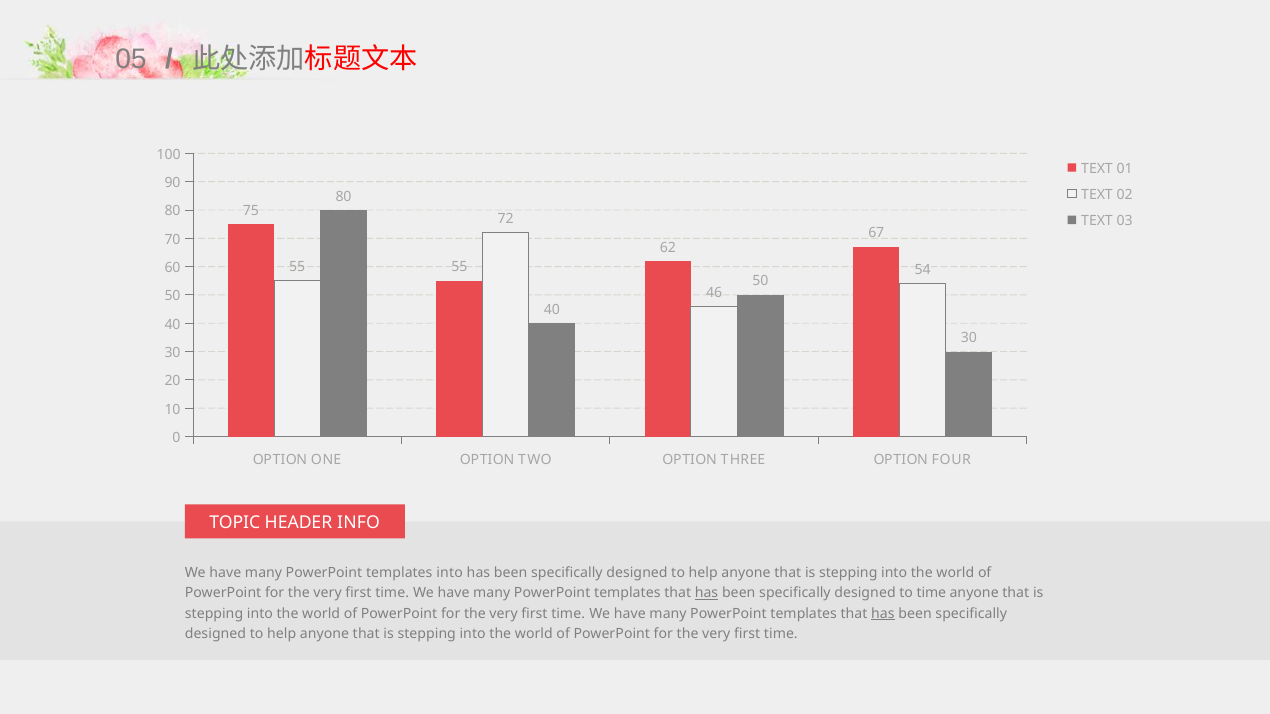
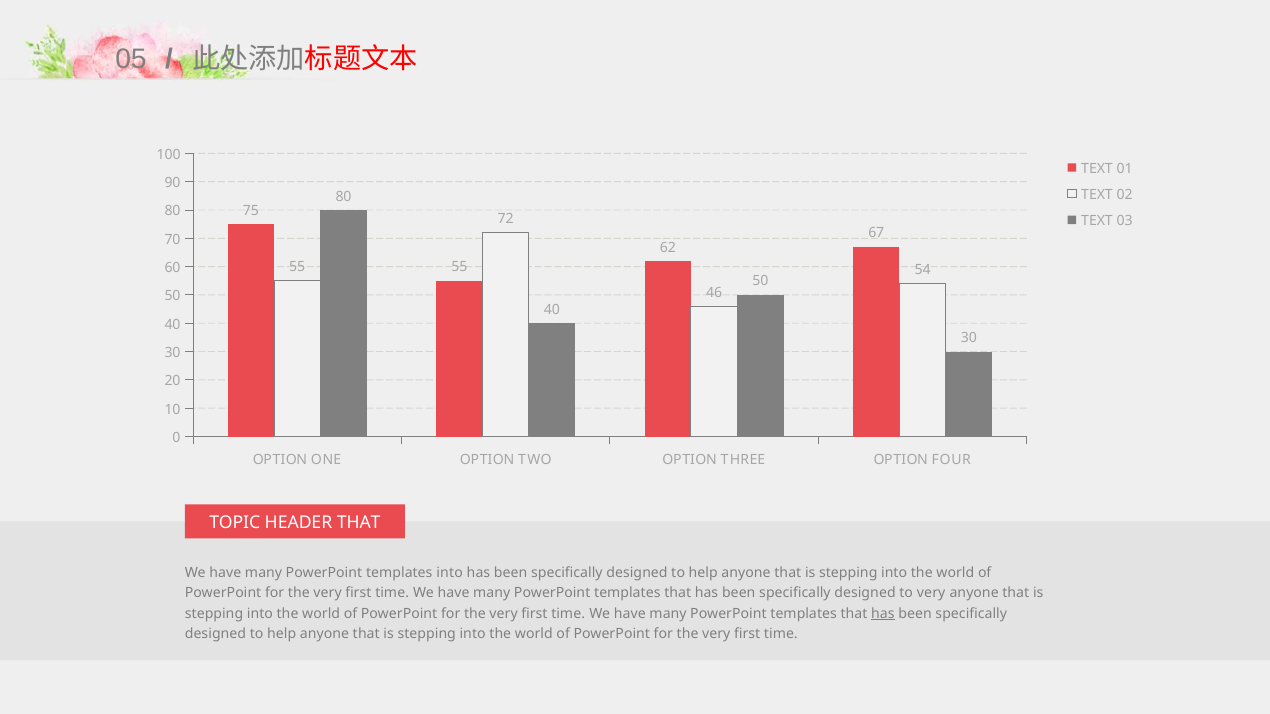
HEADER INFO: INFO -> THAT
has at (707, 594) underline: present -> none
to time: time -> very
